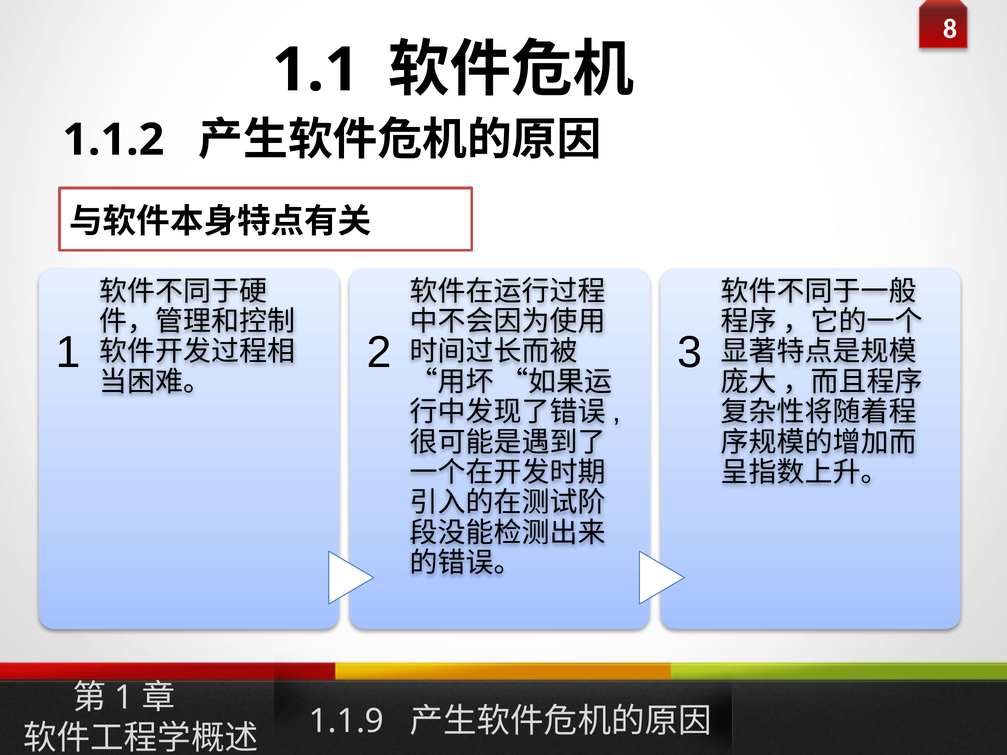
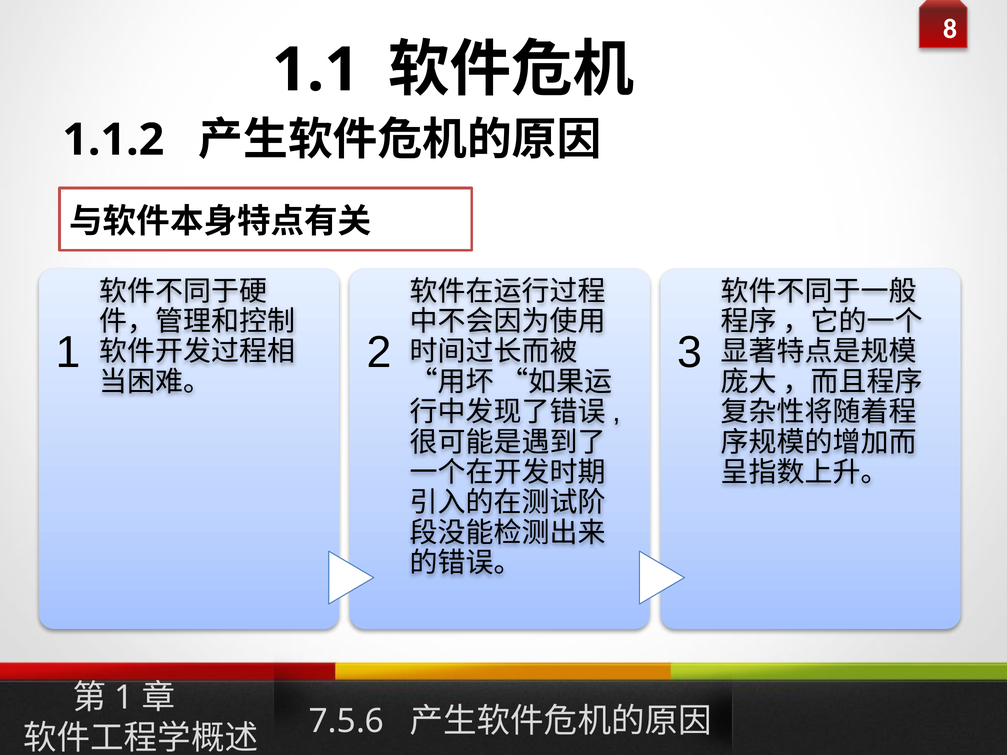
1.1.9: 1.1.9 -> 7.5.6
